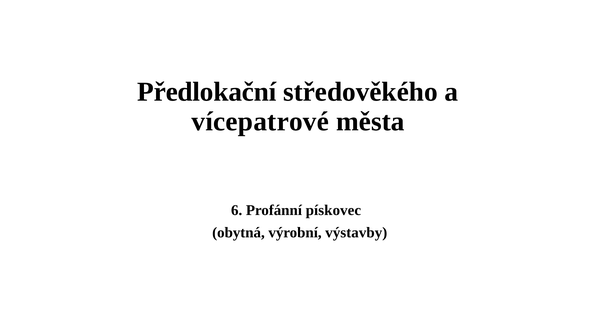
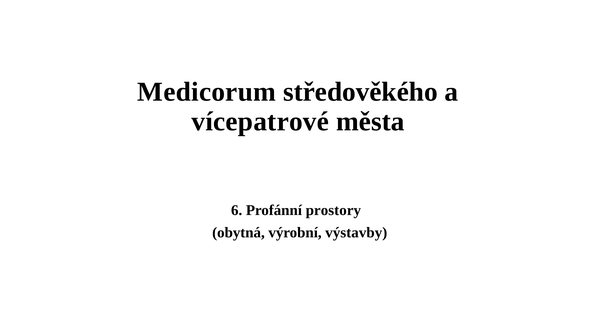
Předlokační: Předlokační -> Medicorum
pískovec: pískovec -> prostory
